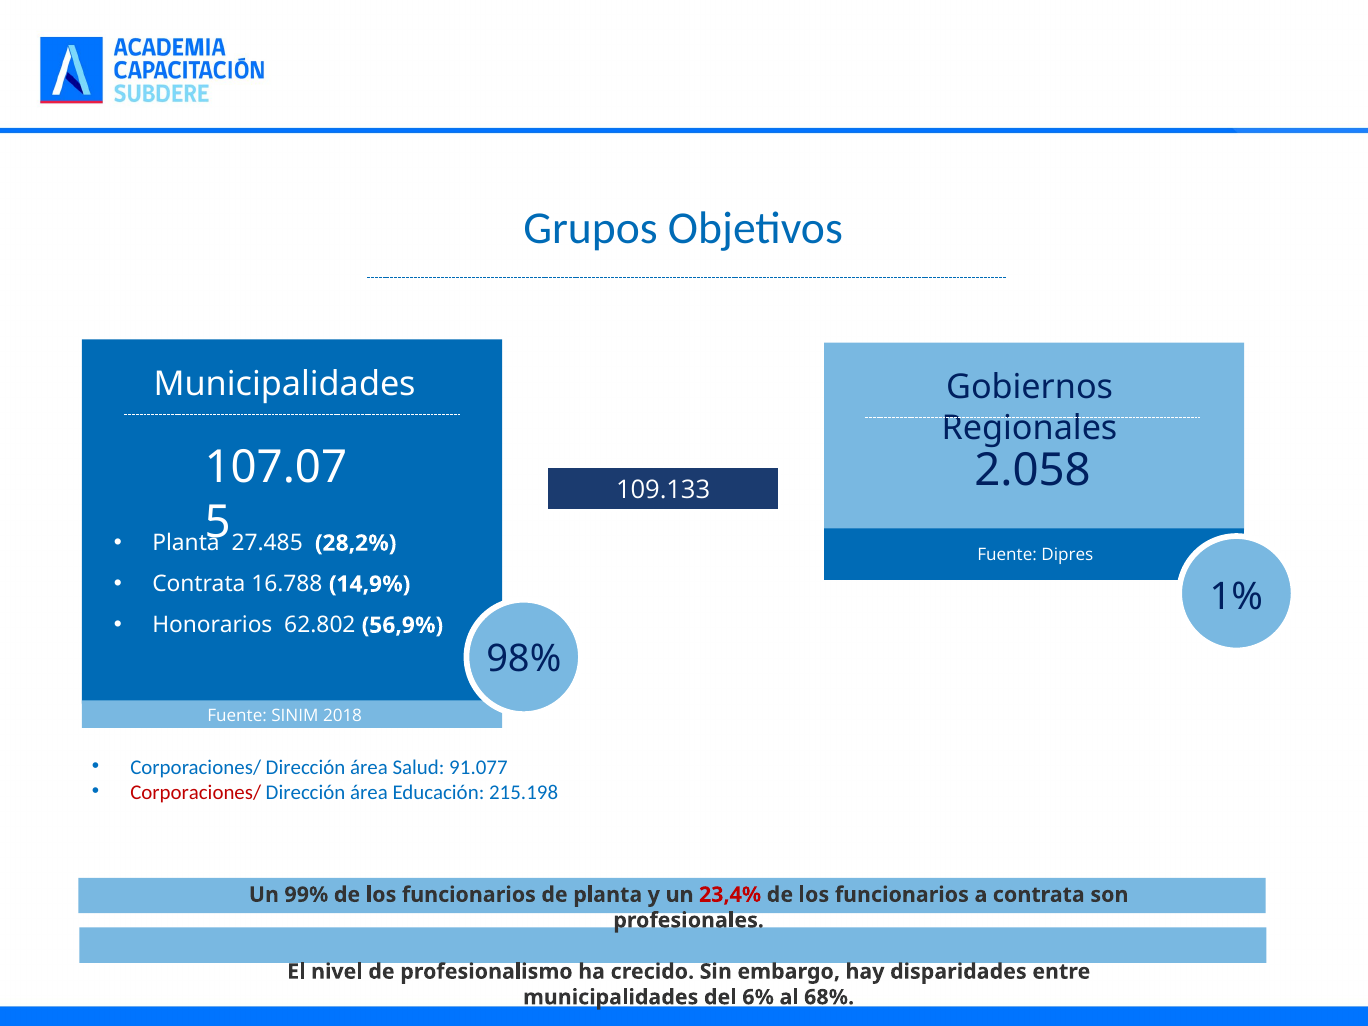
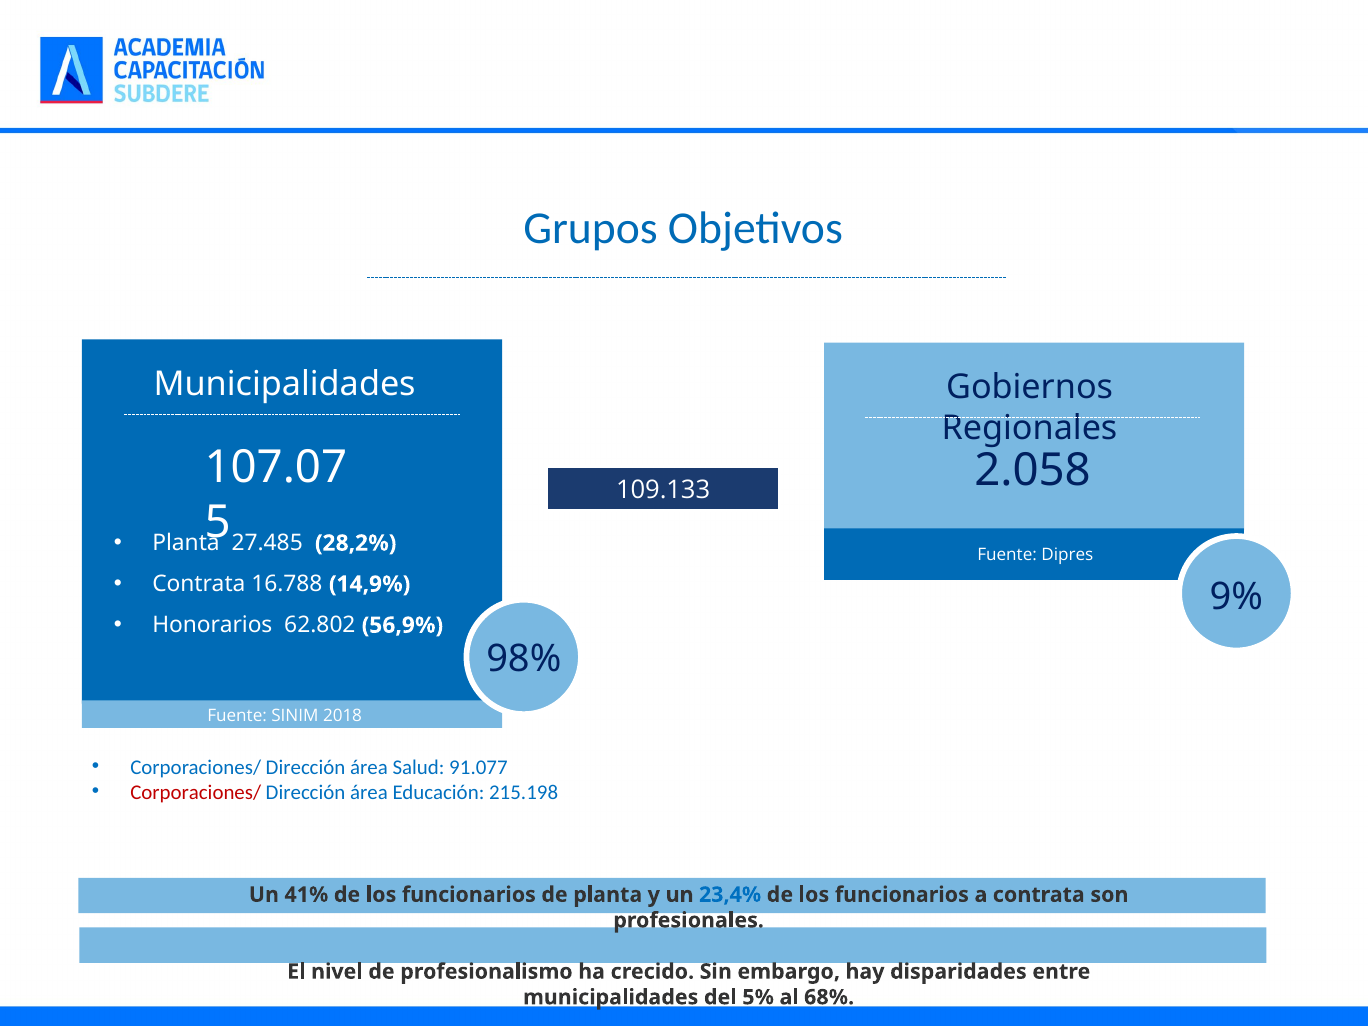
1%: 1% -> 9%
99%: 99% -> 41%
23,4% colour: red -> blue
6%: 6% -> 5%
